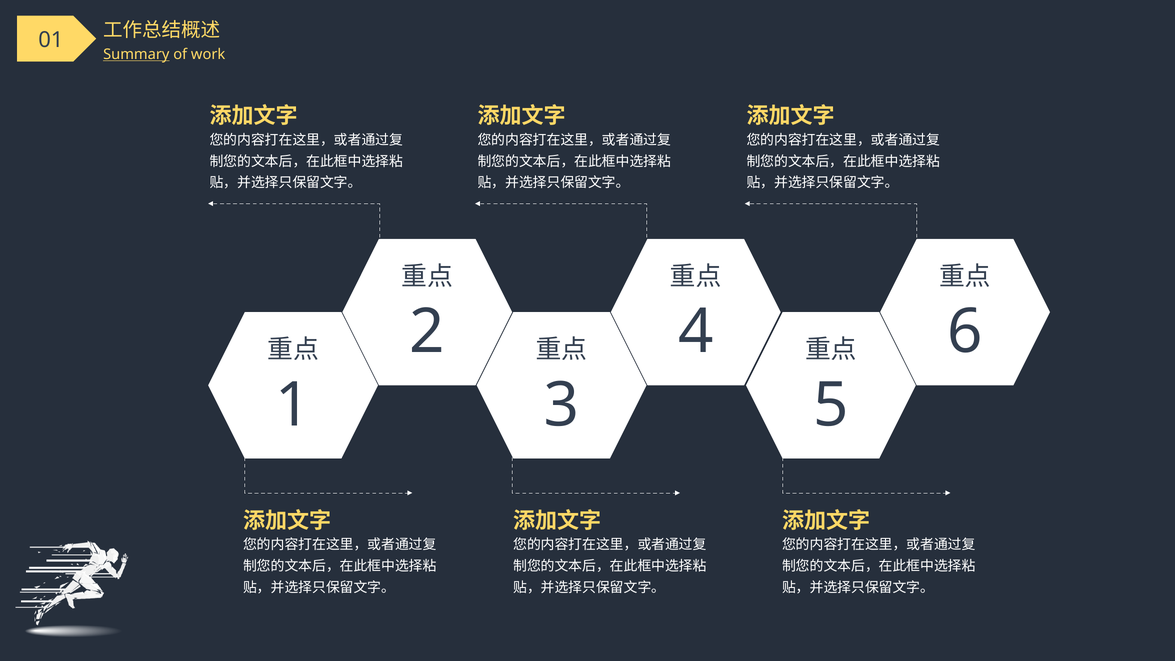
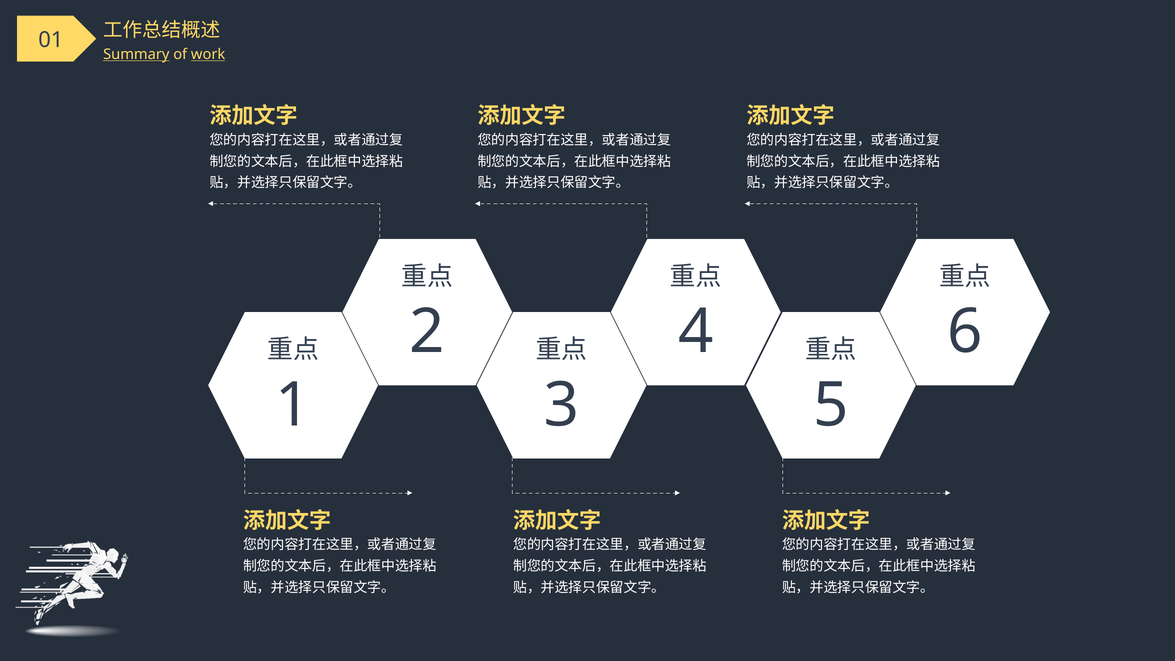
work underline: none -> present
